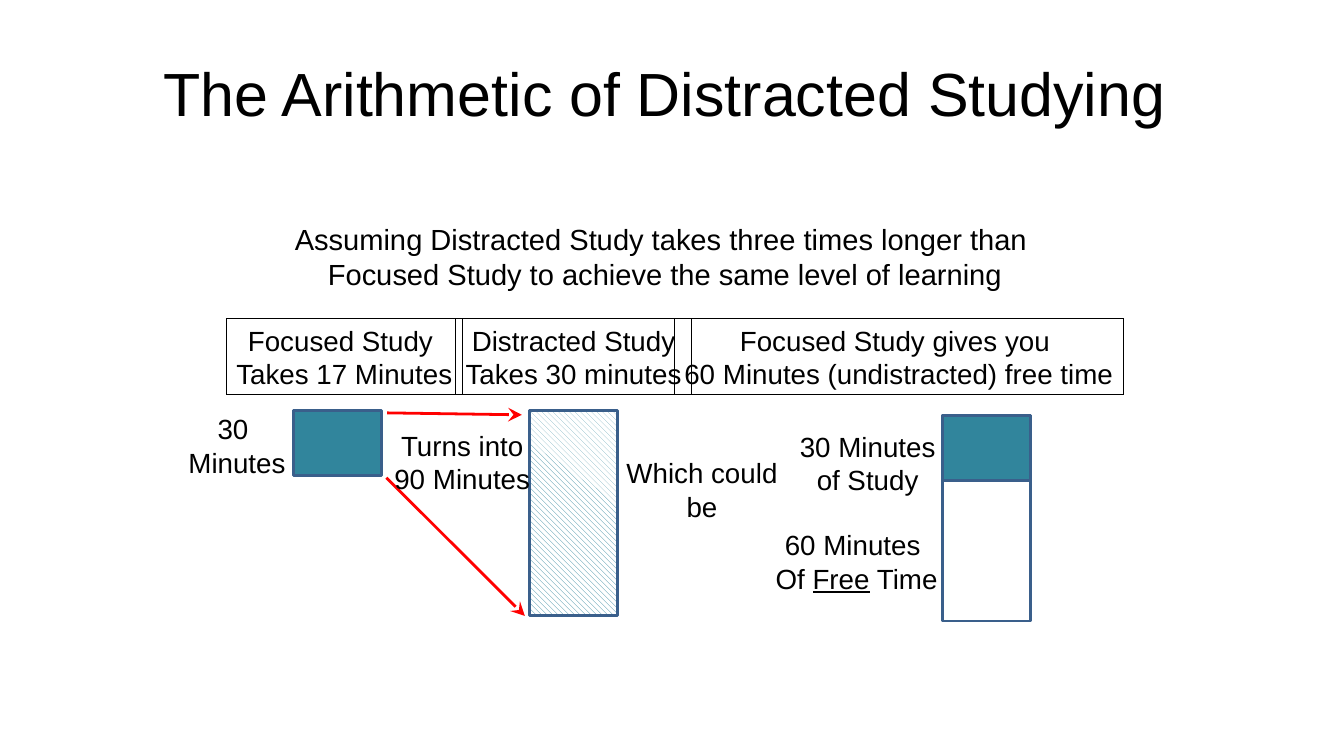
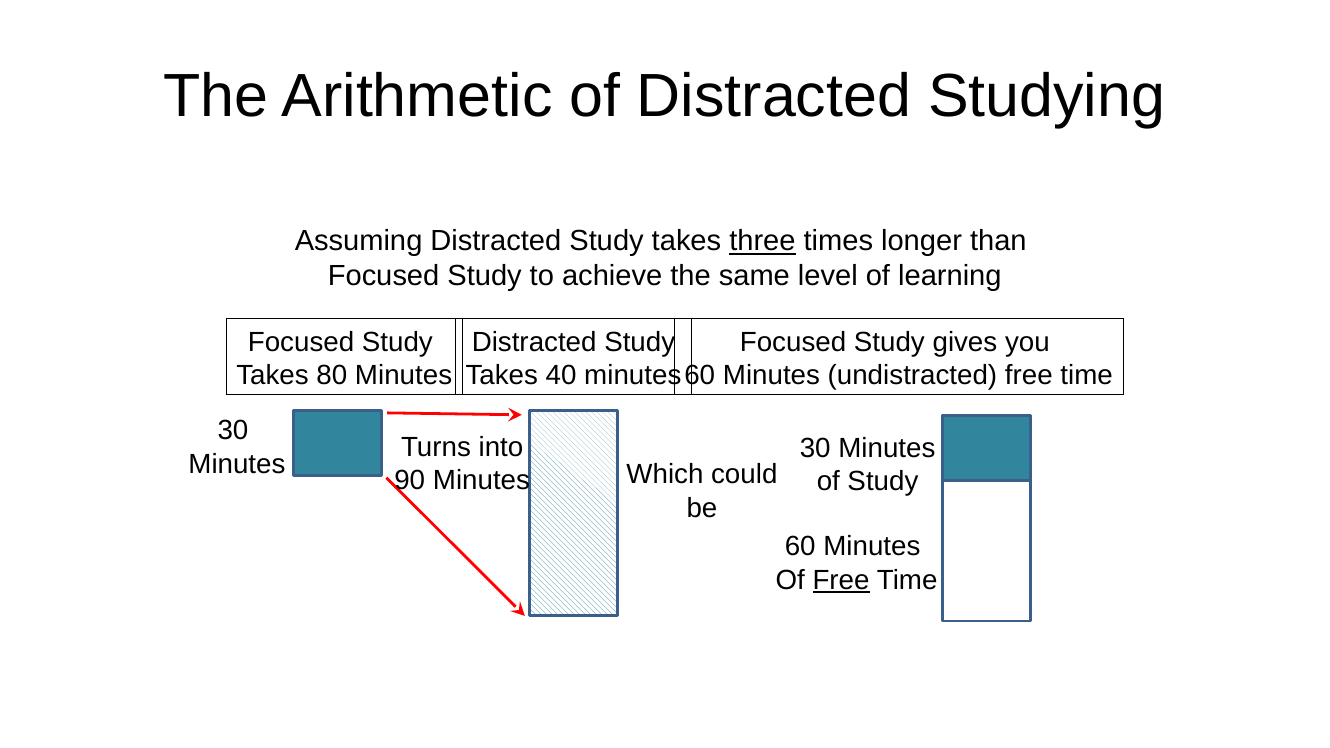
three underline: none -> present
17: 17 -> 80
Takes 30: 30 -> 40
